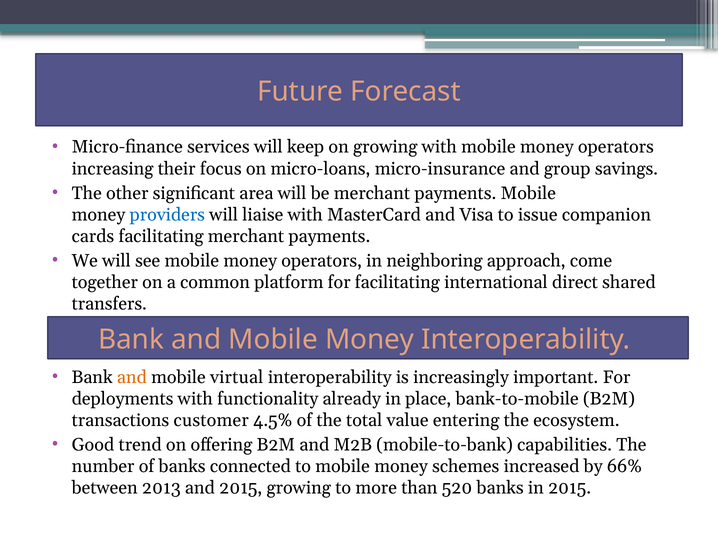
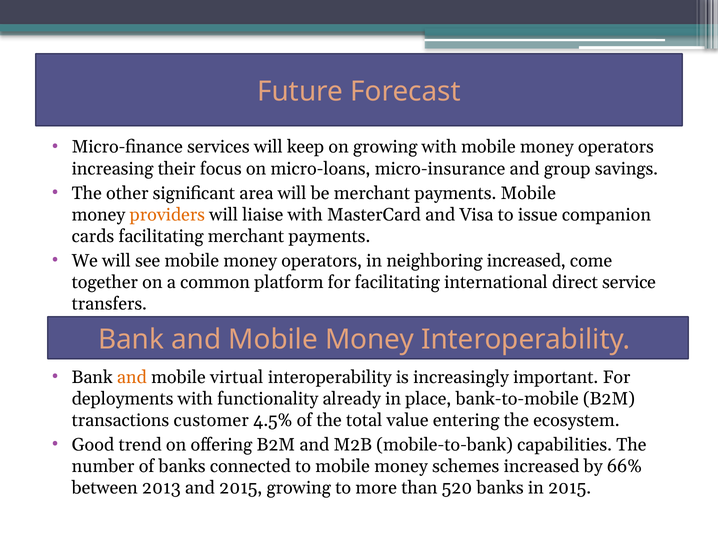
providers colour: blue -> orange
neighboring approach: approach -> increased
shared: shared -> service
